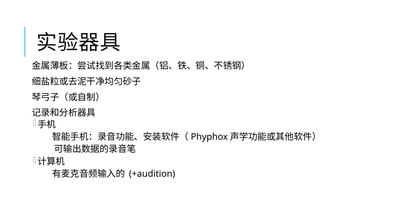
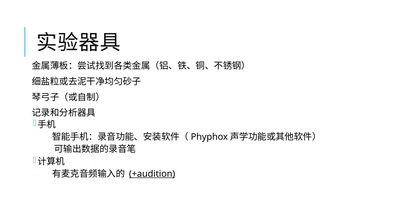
+audition underline: none -> present
